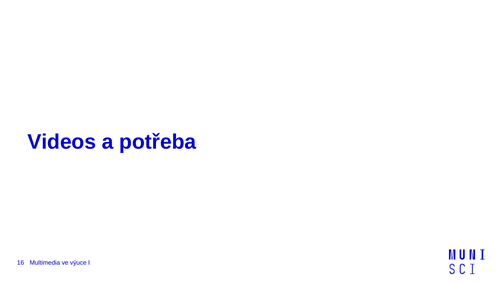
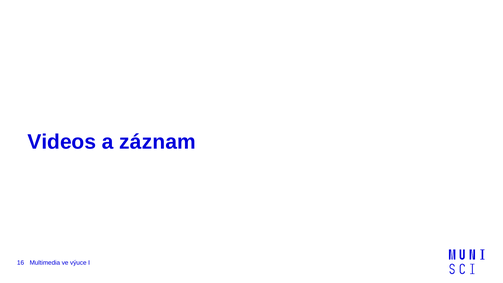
potřeba: potřeba -> záznam
